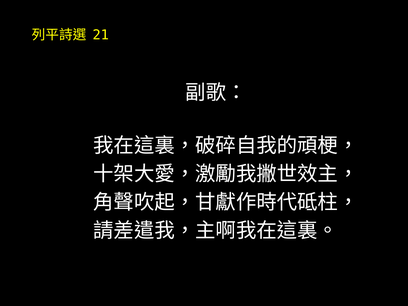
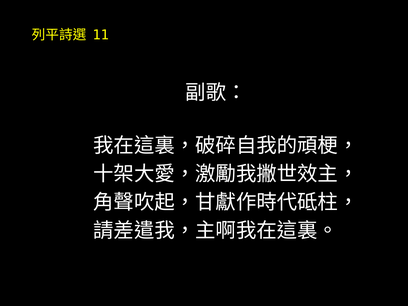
21: 21 -> 11
